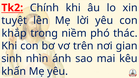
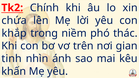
tuyệt: tuyệt -> chứa
sinh: sinh -> tinh
